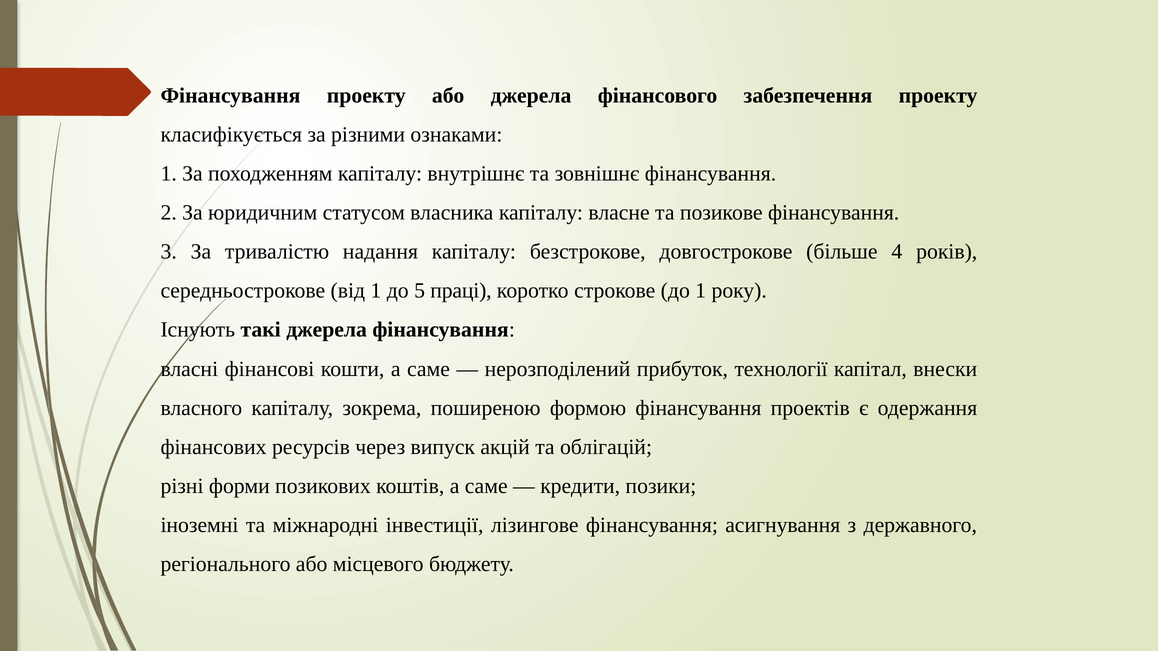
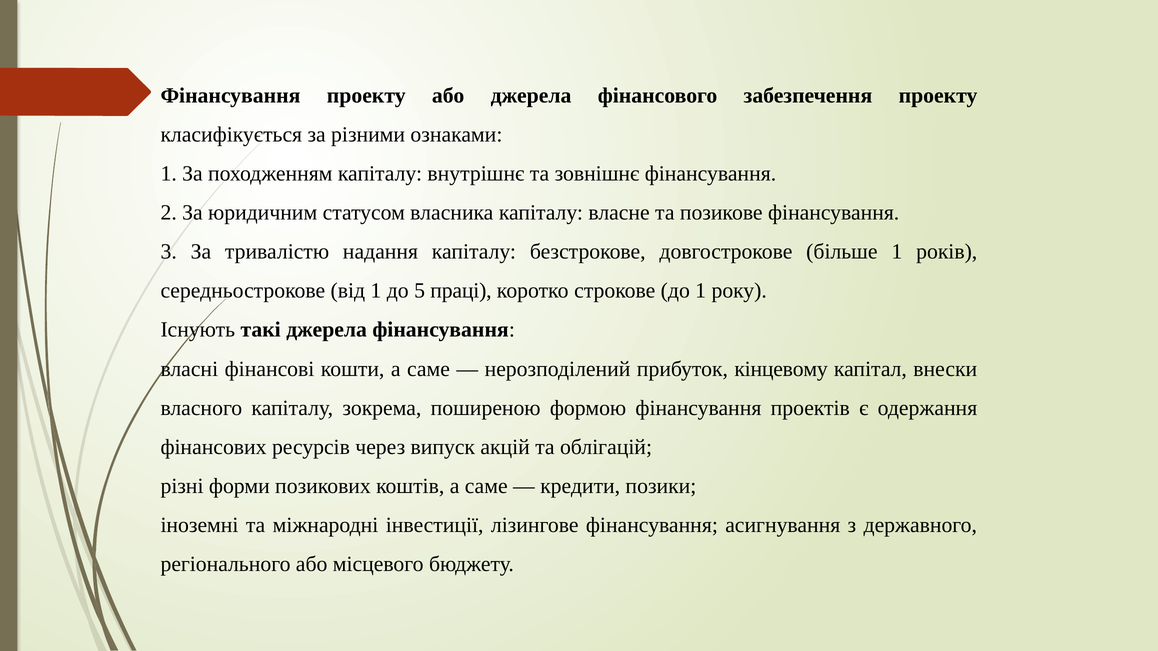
більше 4: 4 -> 1
технології: технології -> кінцевому
